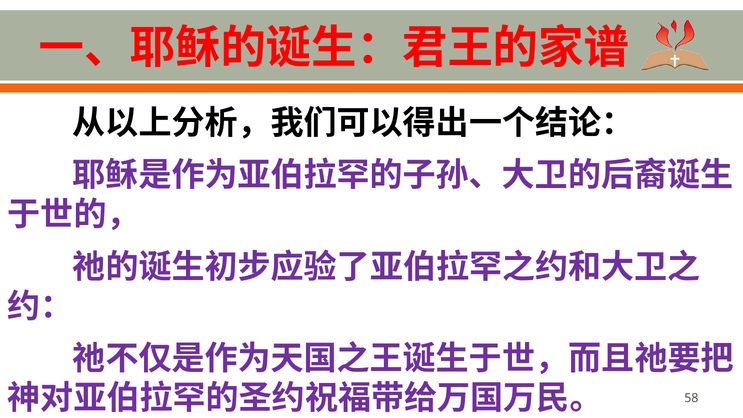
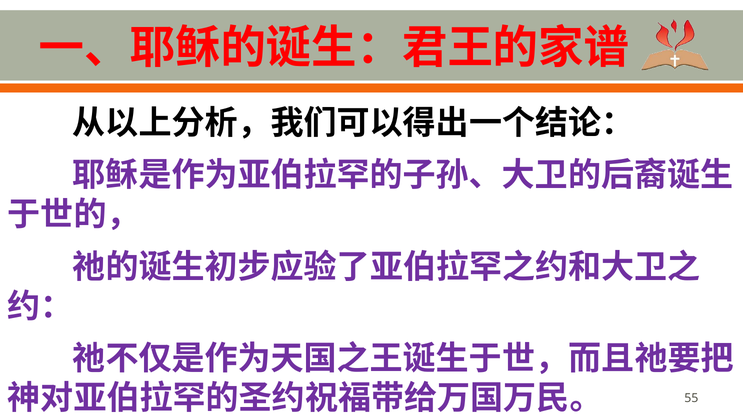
58: 58 -> 55
